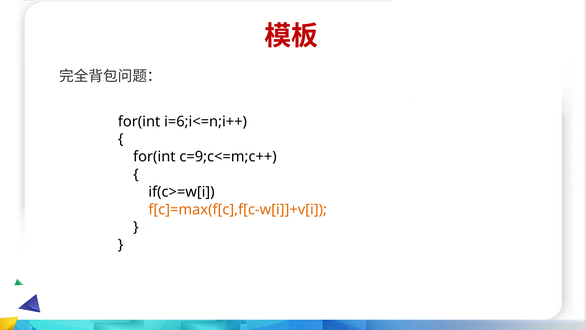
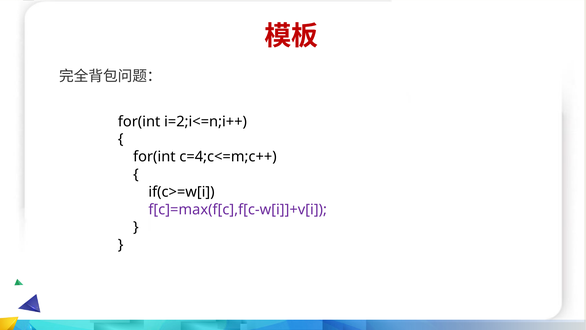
i=6;i<=n;i++: i=6;i<=n;i++ -> i=2;i<=n;i++
c=9;c<=m;c++: c=9;c<=m;c++ -> c=4;c<=m;c++
f[c]=max(f[c],f[c-w[i]]+v[i colour: orange -> purple
